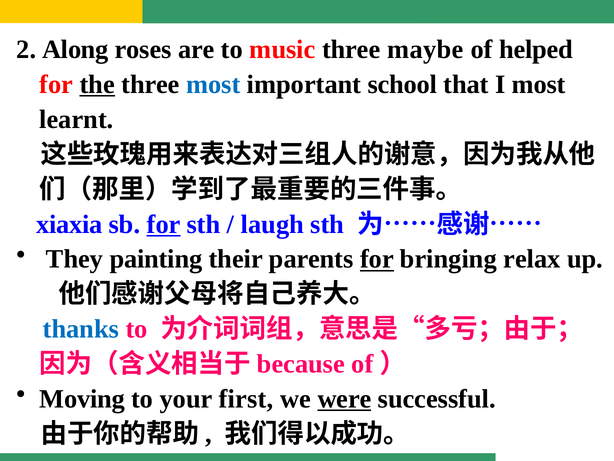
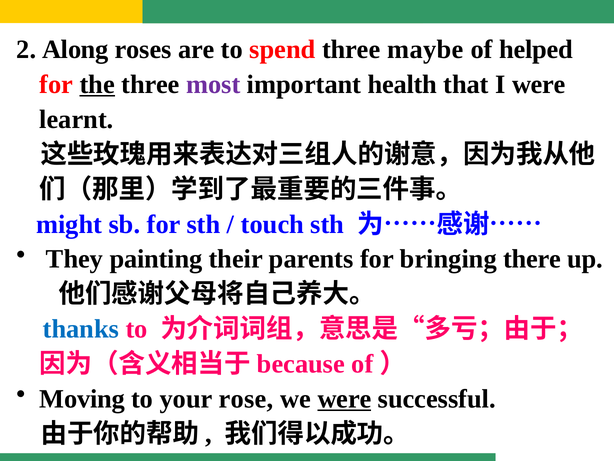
music: music -> spend
most at (213, 84) colour: blue -> purple
school: school -> health
I most: most -> were
xiaxia: xiaxia -> might
for at (164, 224) underline: present -> none
laugh: laugh -> touch
for at (377, 259) underline: present -> none
relax: relax -> there
first: first -> rose
